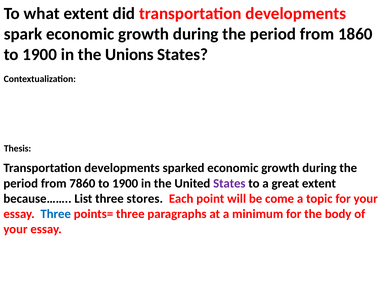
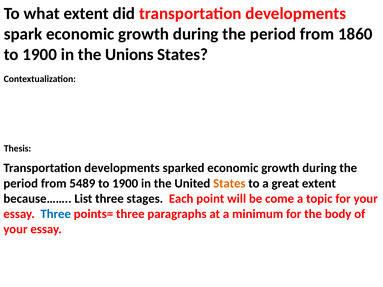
7860: 7860 -> 5489
States at (229, 183) colour: purple -> orange
stores: stores -> stages
